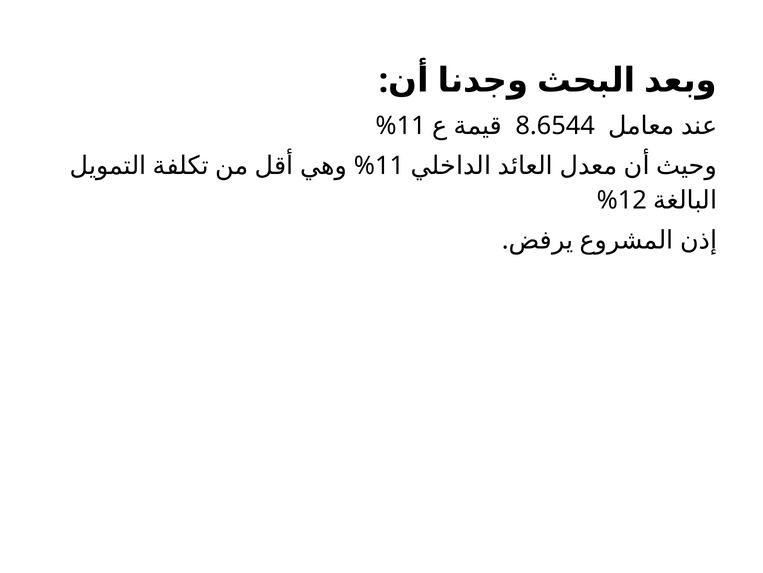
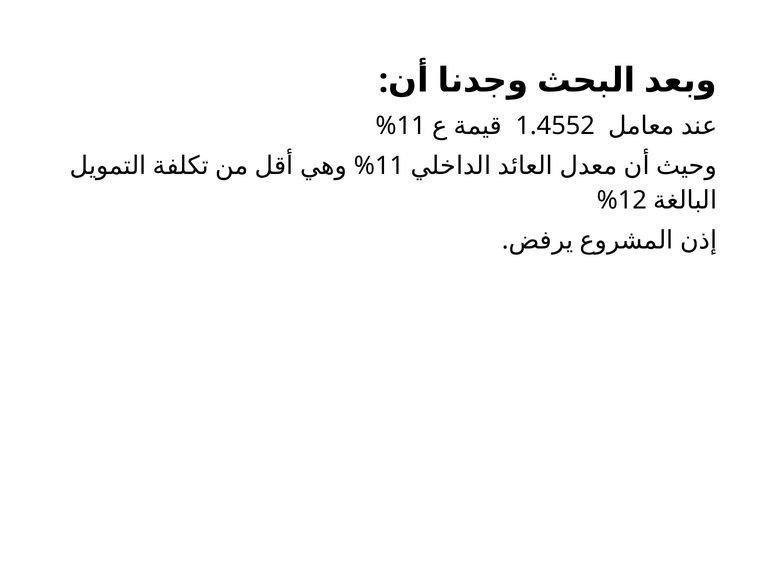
8.6544: 8.6544 -> 1.4552
